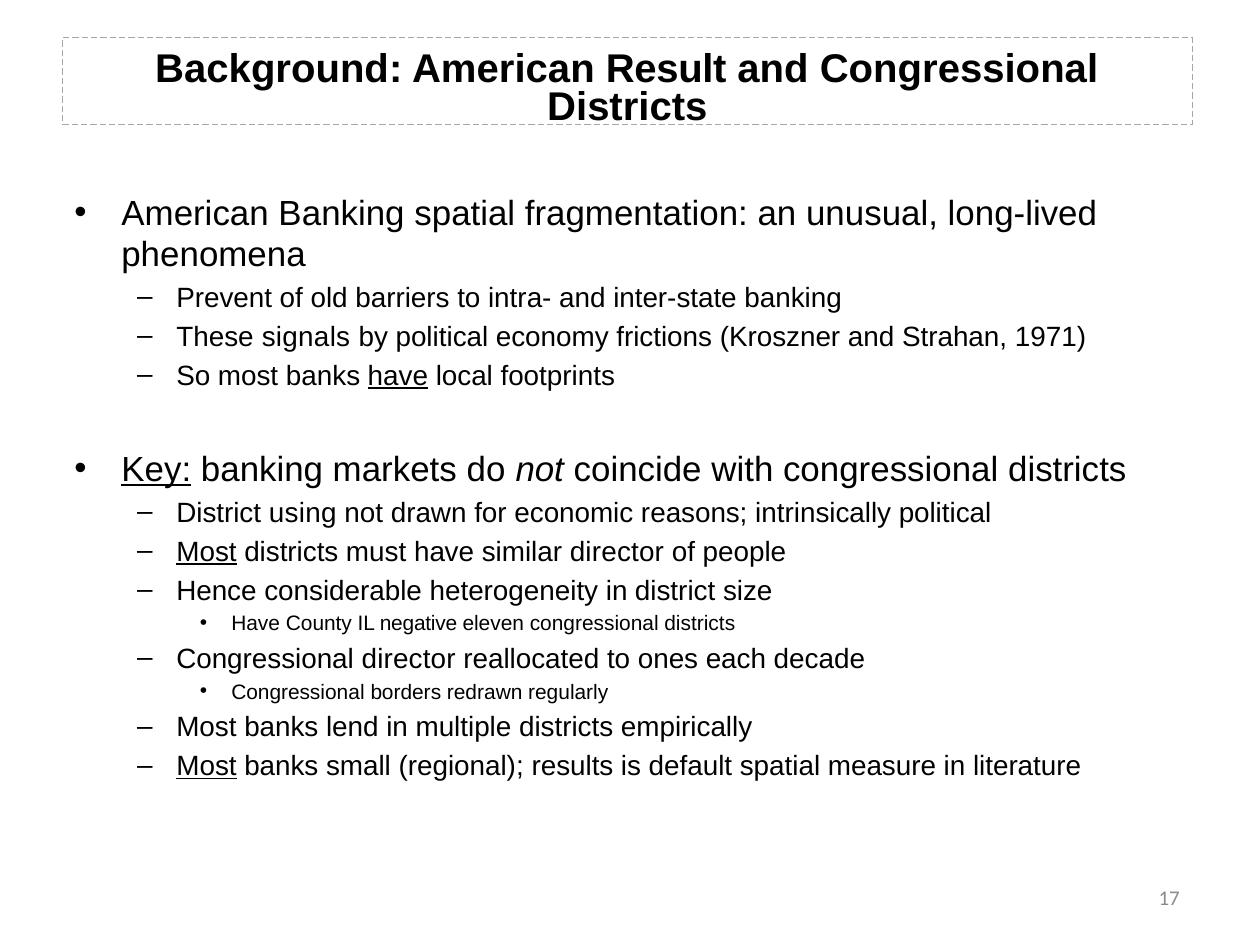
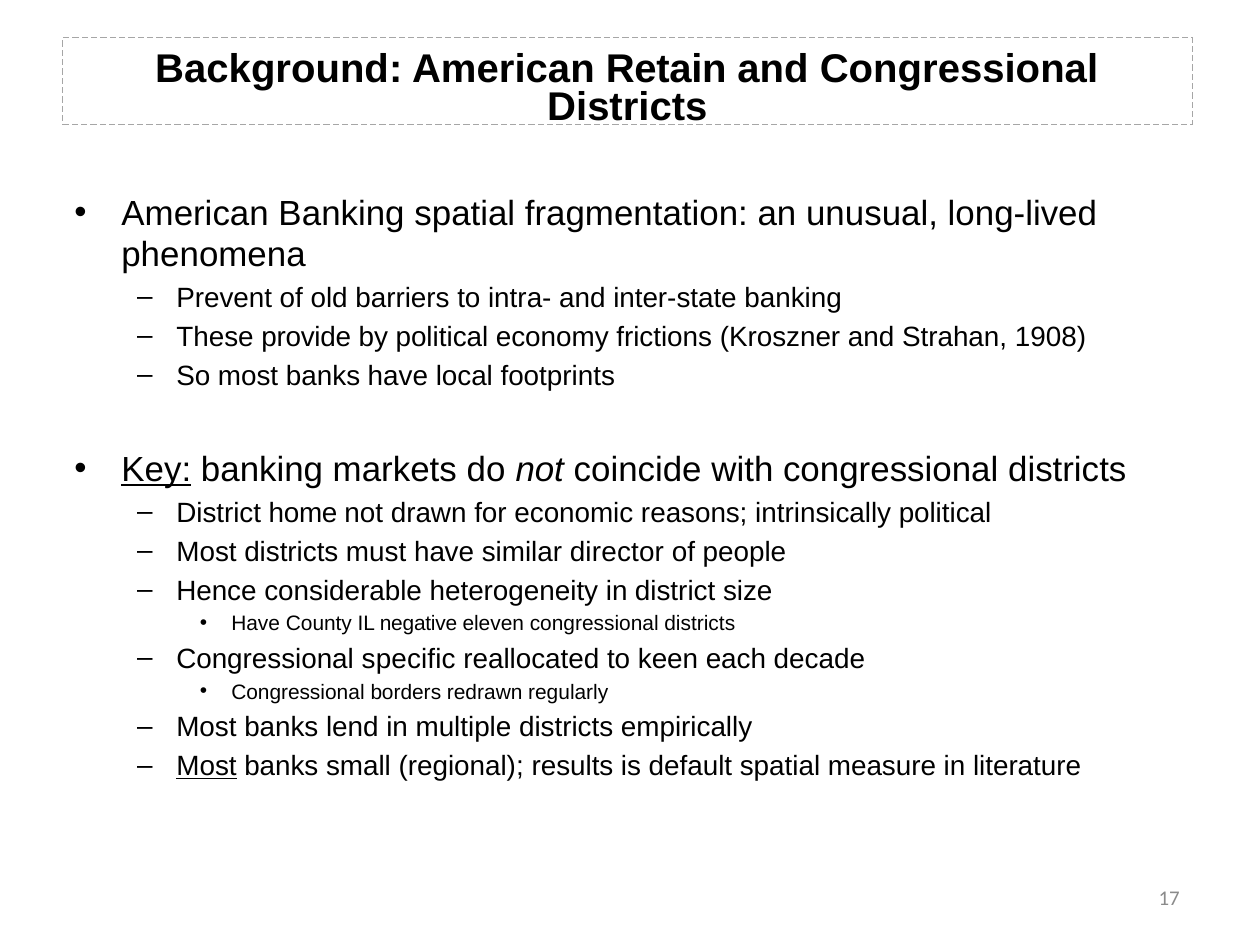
Result: Result -> Retain
signals: signals -> provide
1971: 1971 -> 1908
have at (398, 376) underline: present -> none
using: using -> home
Most at (207, 552) underline: present -> none
Congressional director: director -> specific
ones: ones -> keen
